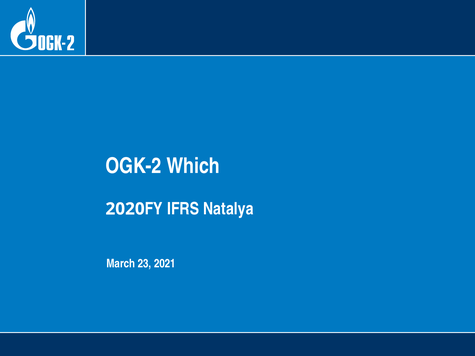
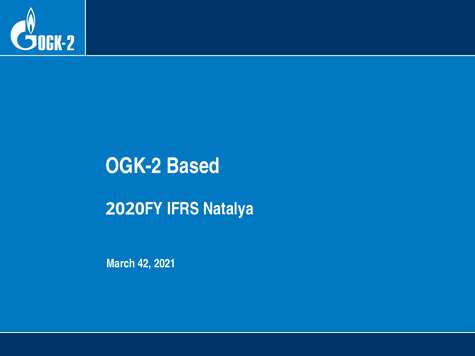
Which: Which -> Based
23: 23 -> 42
